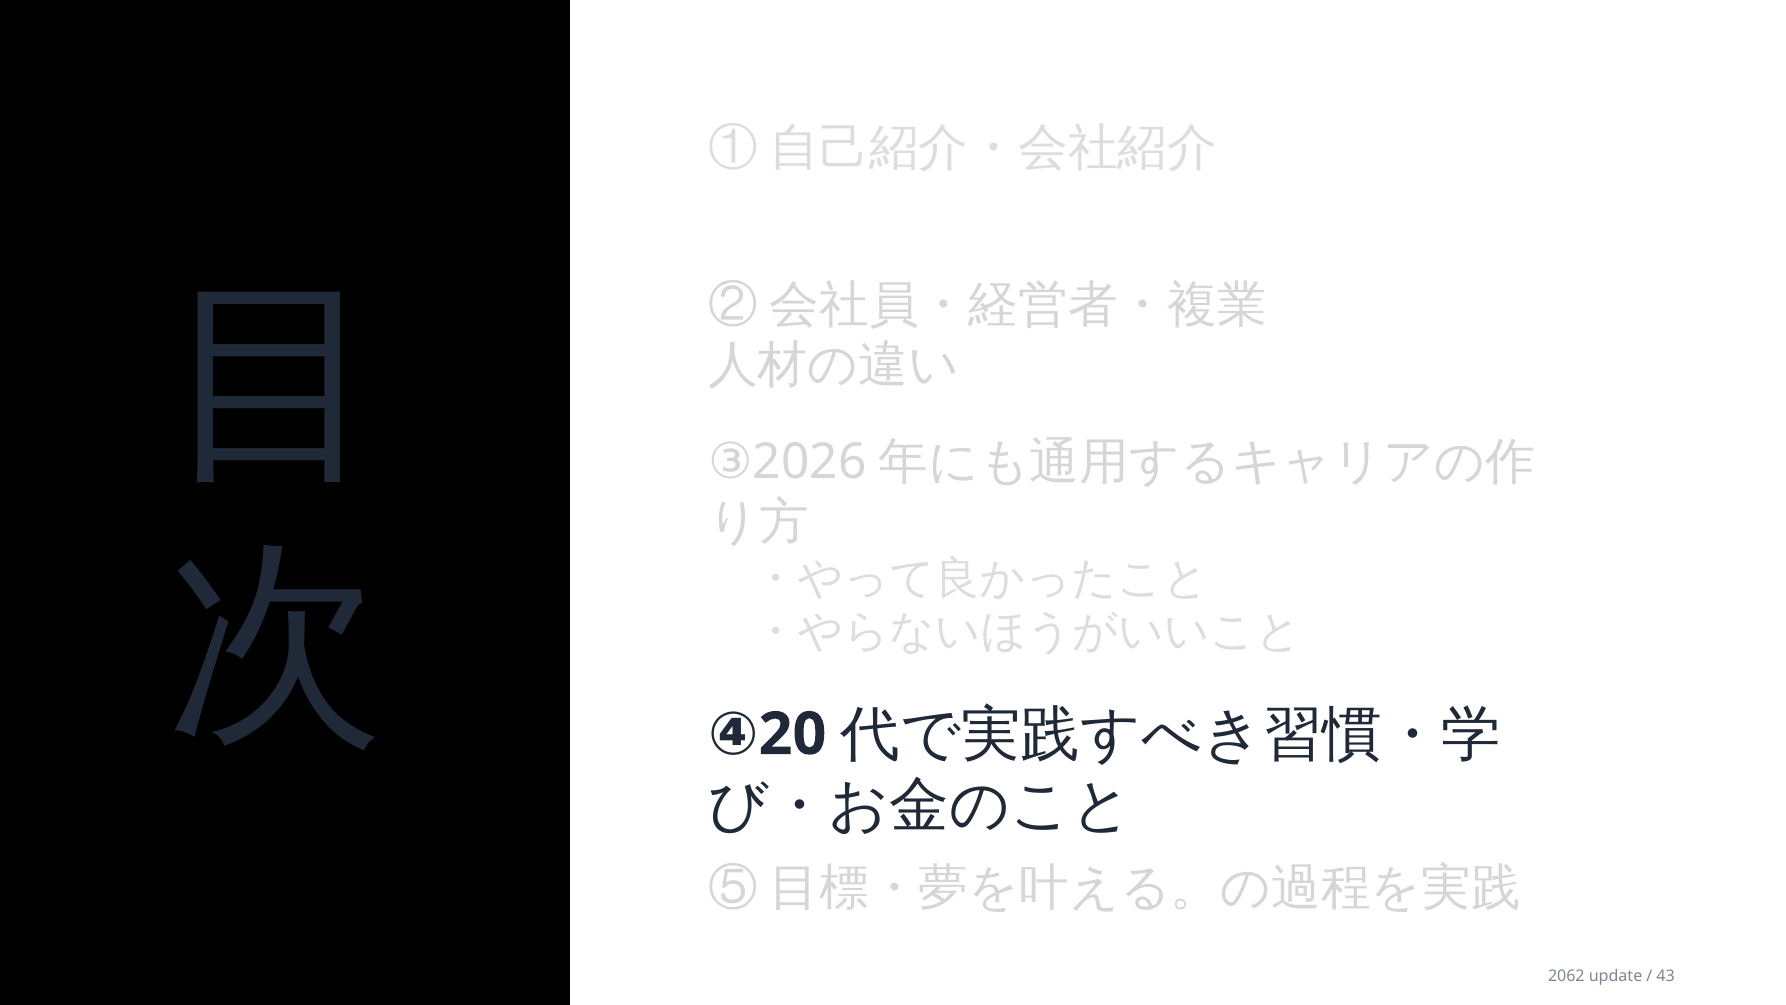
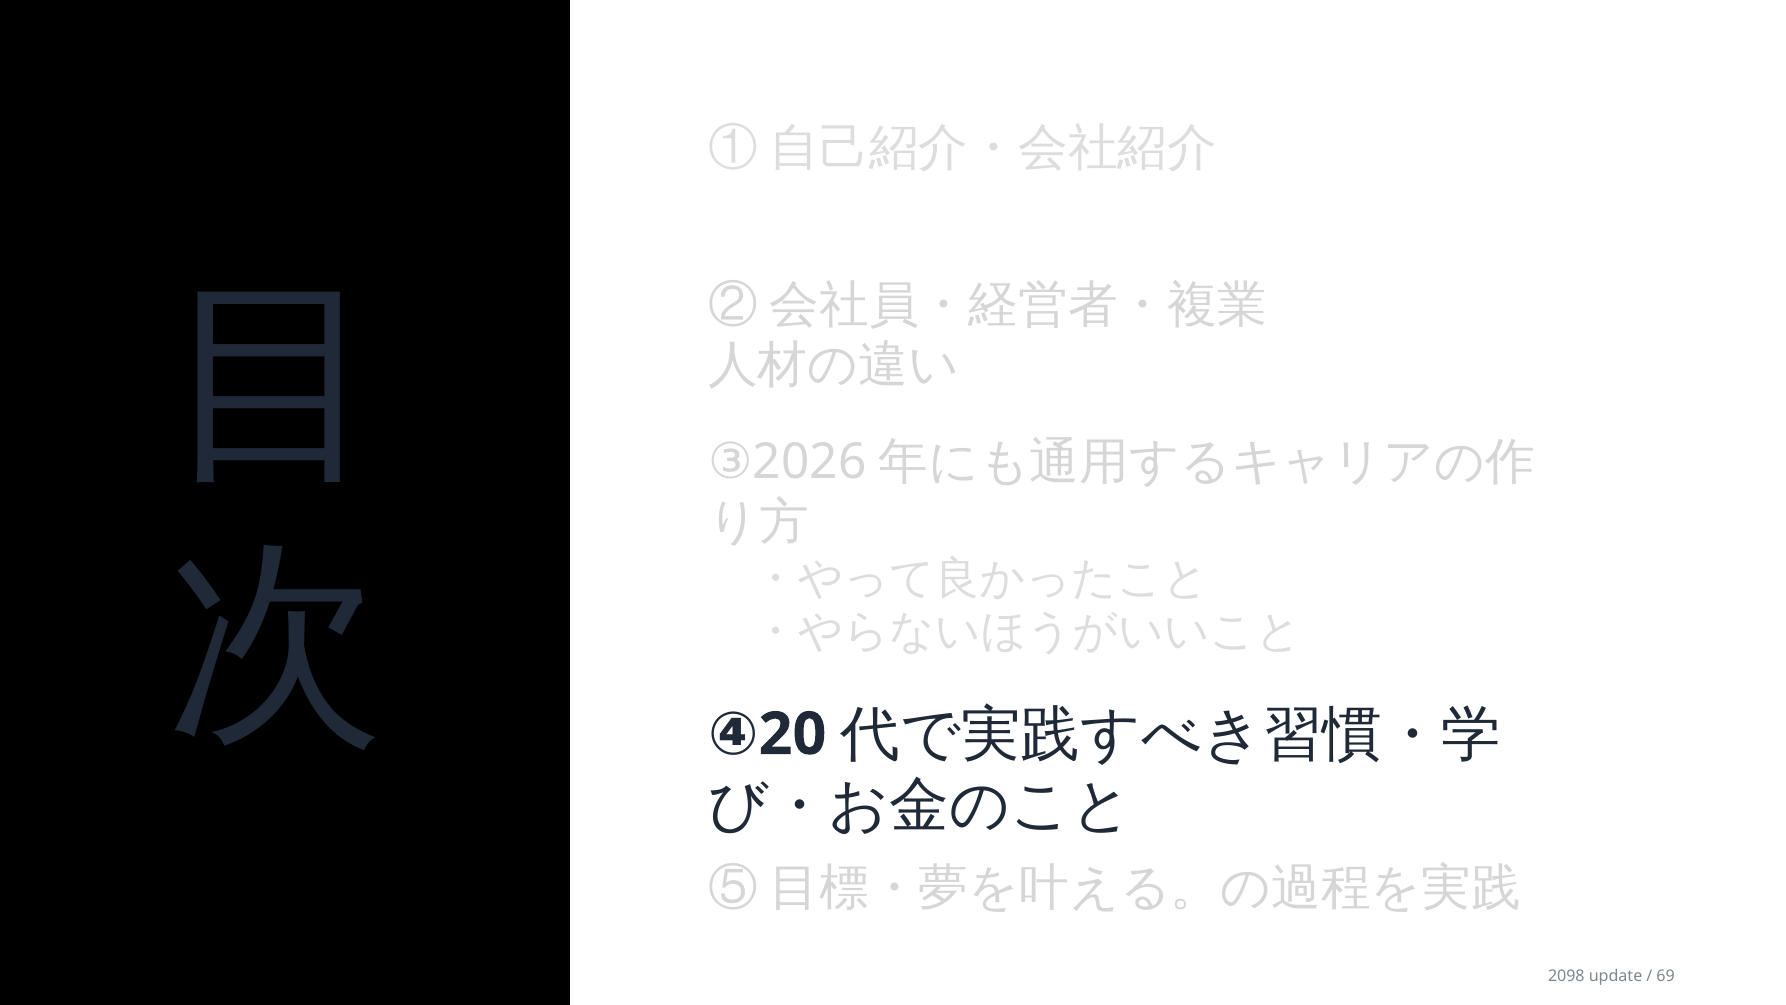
2062: 2062 -> 2098
43: 43 -> 69
